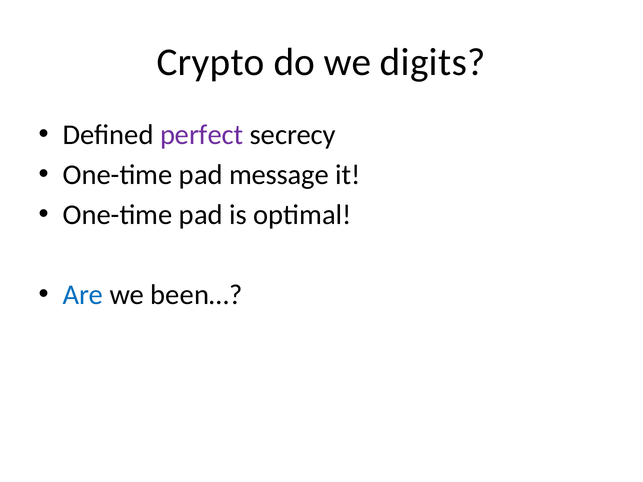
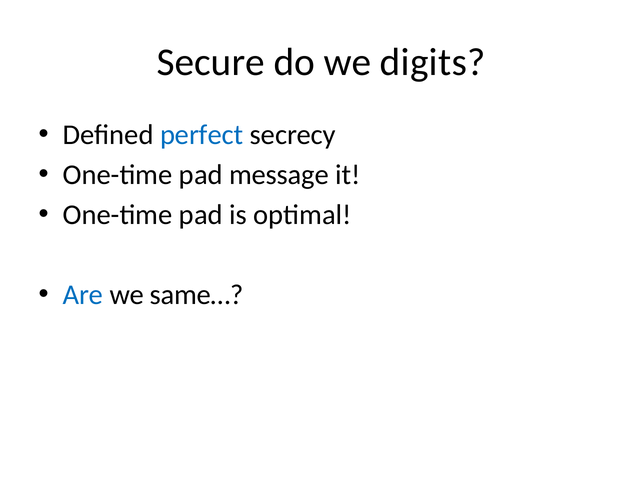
Crypto: Crypto -> Secure
perfect colour: purple -> blue
been…: been… -> same…
